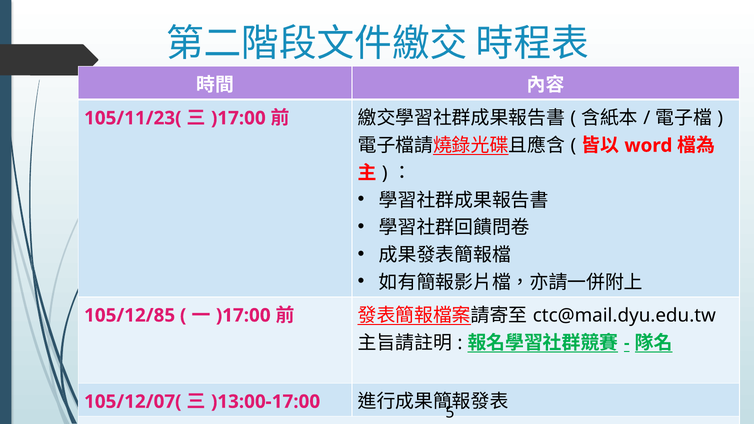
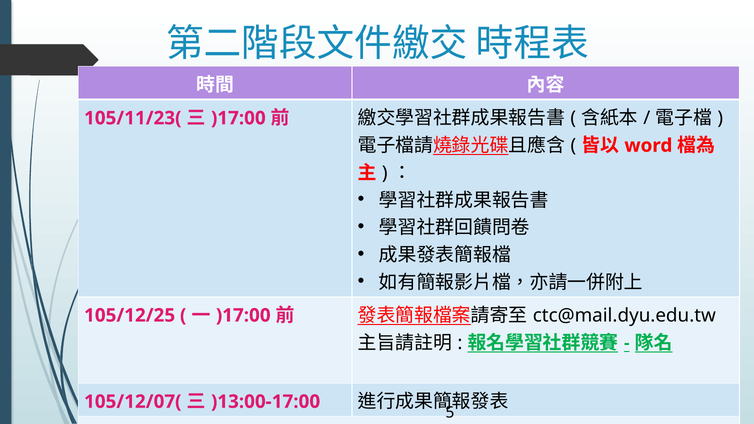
105/12/85: 105/12/85 -> 105/12/25
